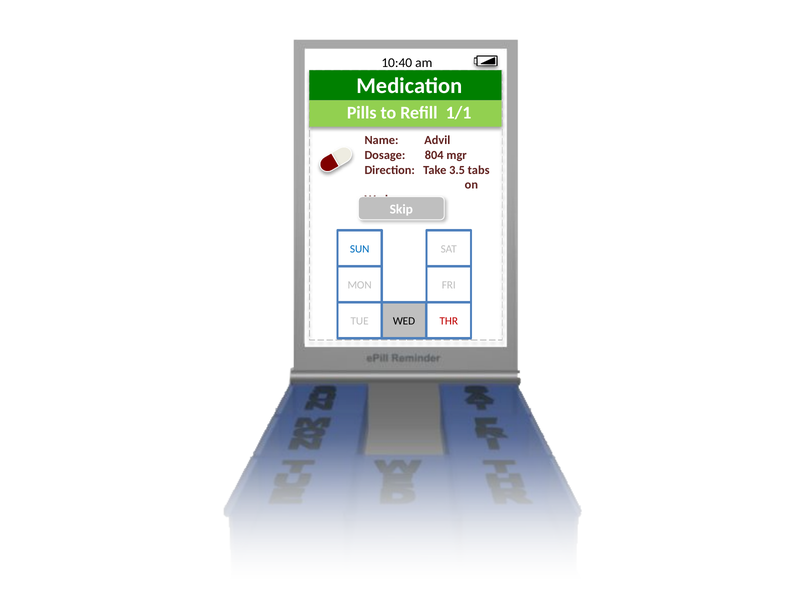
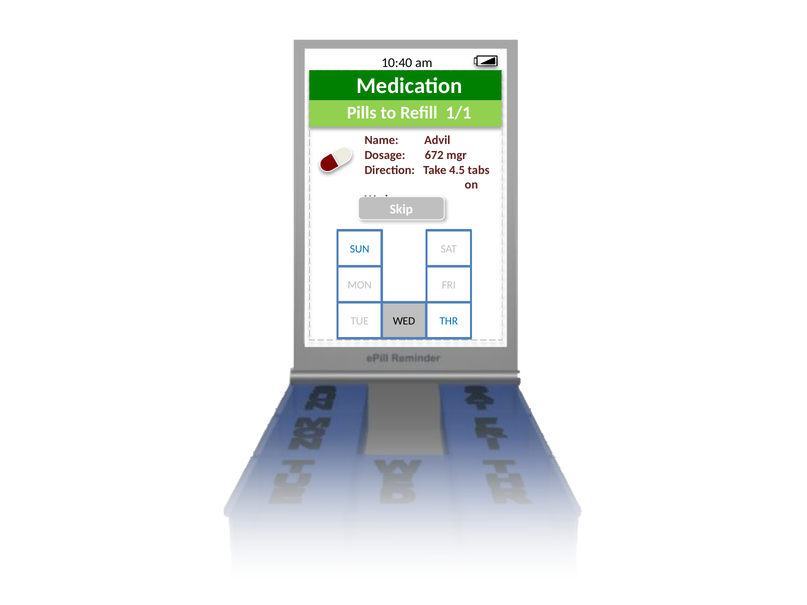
804: 804 -> 672
3.5: 3.5 -> 4.5
THR colour: red -> blue
